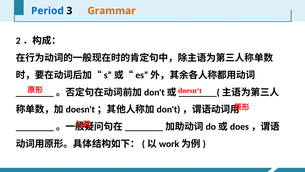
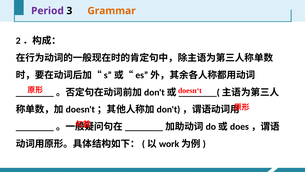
Period colour: blue -> purple
